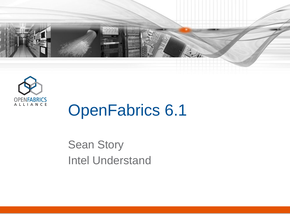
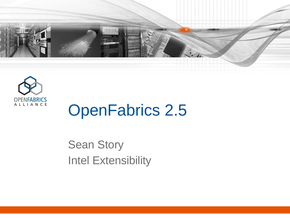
6.1: 6.1 -> 2.5
Understand: Understand -> Extensibility
